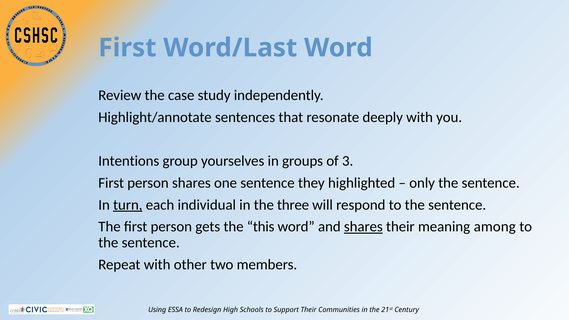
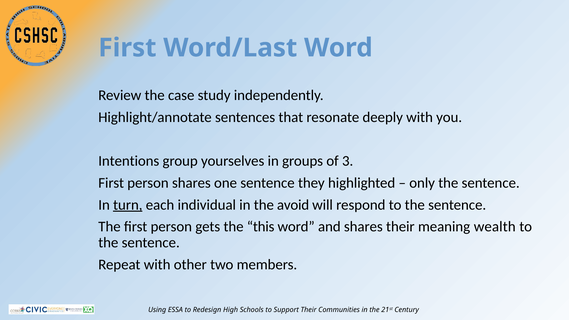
three: three -> avoid
shares at (363, 227) underline: present -> none
among: among -> wealth
